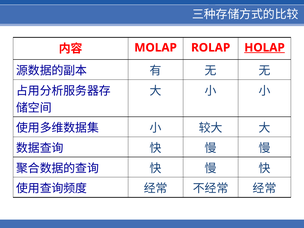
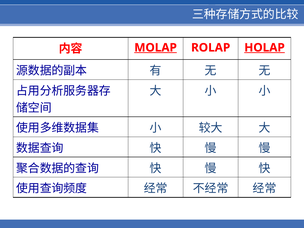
MOLAP underline: none -> present
